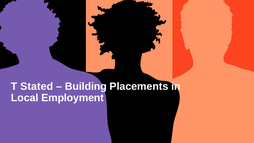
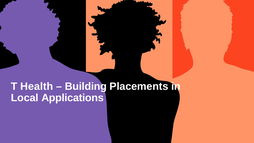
Stated: Stated -> Health
Employment: Employment -> Applications
